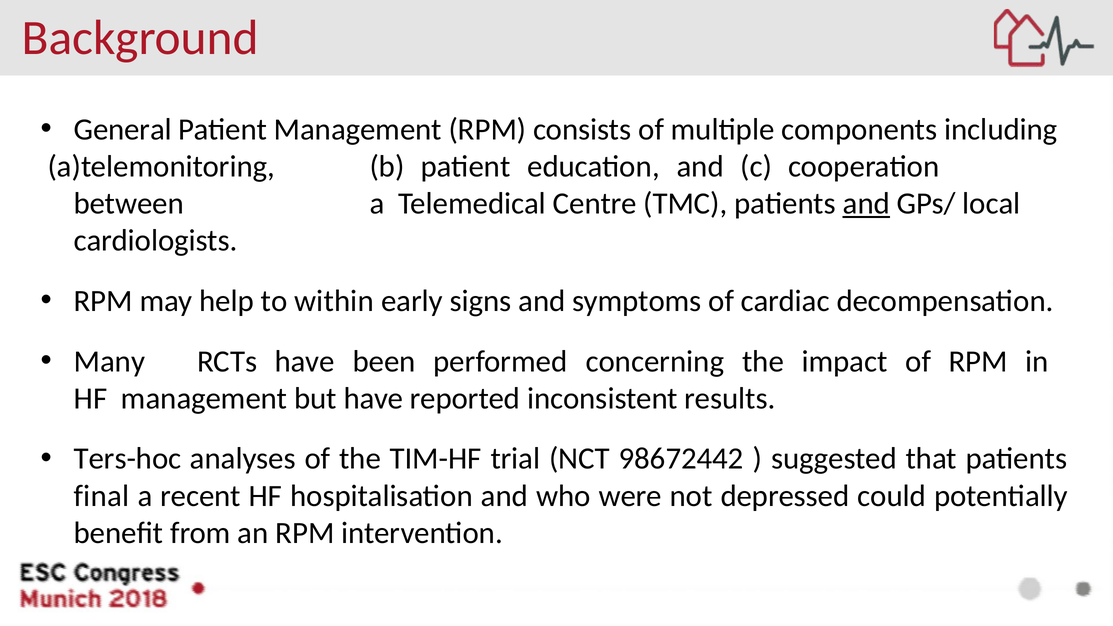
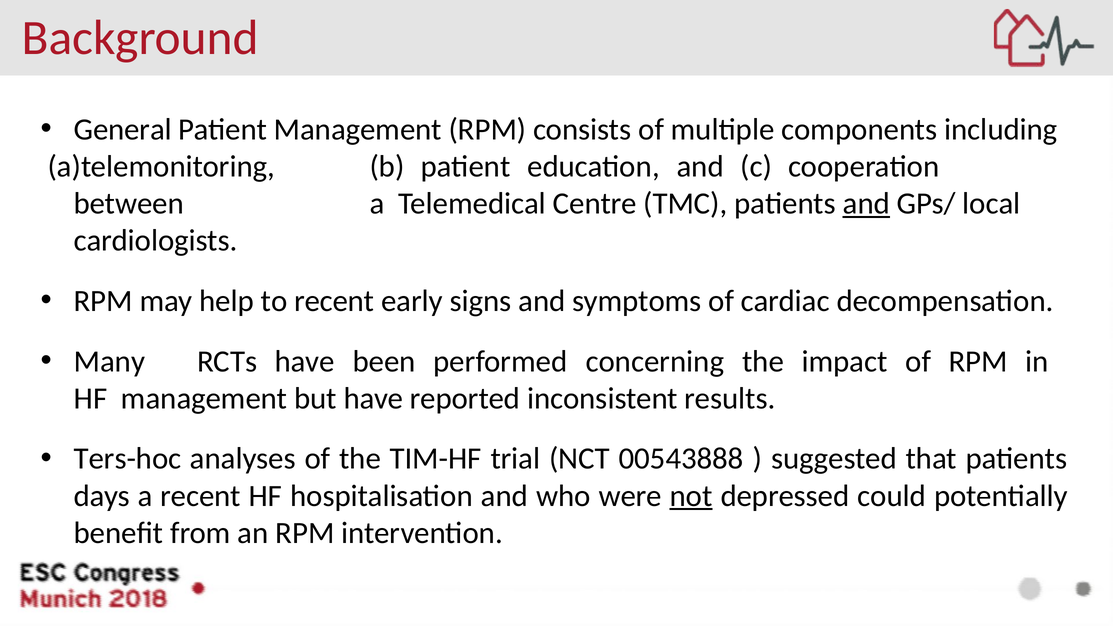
to within: within -> recent
98672442: 98672442 -> 00543888
final: final -> days
not underline: none -> present
